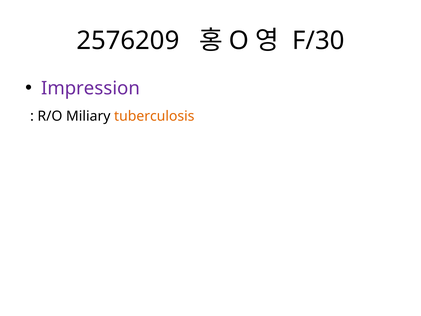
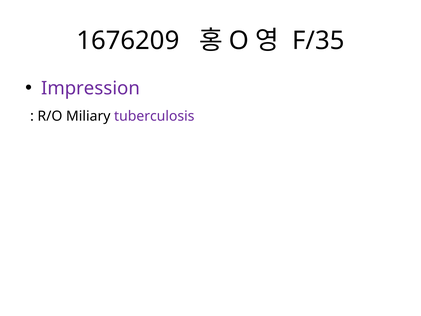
2576209: 2576209 -> 1676209
F/30: F/30 -> F/35
tuberculosis colour: orange -> purple
